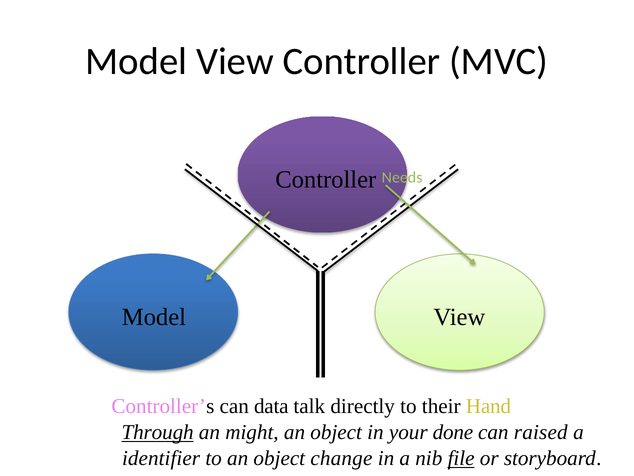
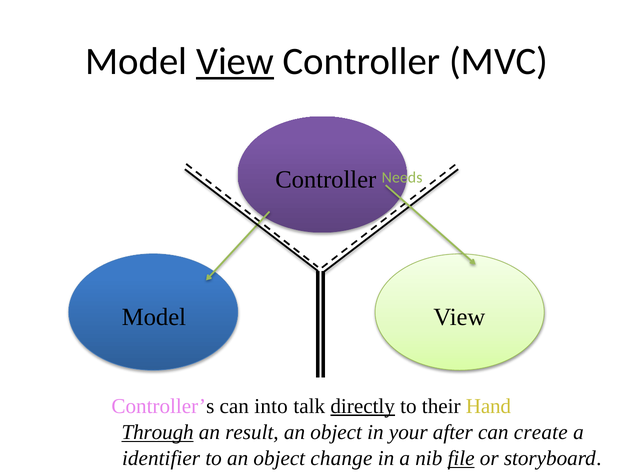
View at (235, 61) underline: none -> present
data: data -> into
directly underline: none -> present
might: might -> result
done: done -> after
raised: raised -> create
